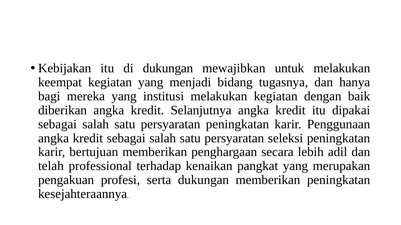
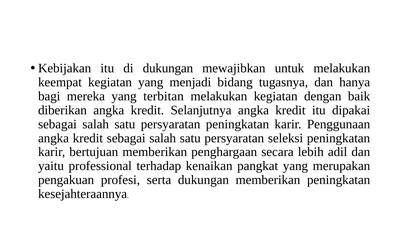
institusi: institusi -> terbitan
telah: telah -> yaitu
